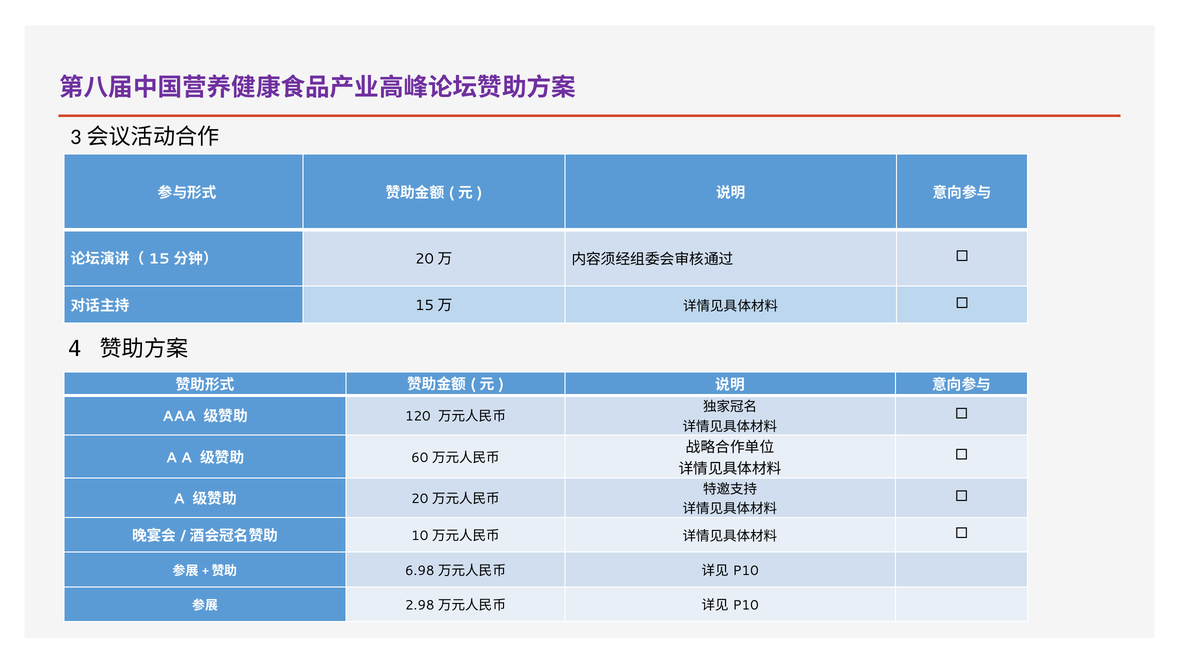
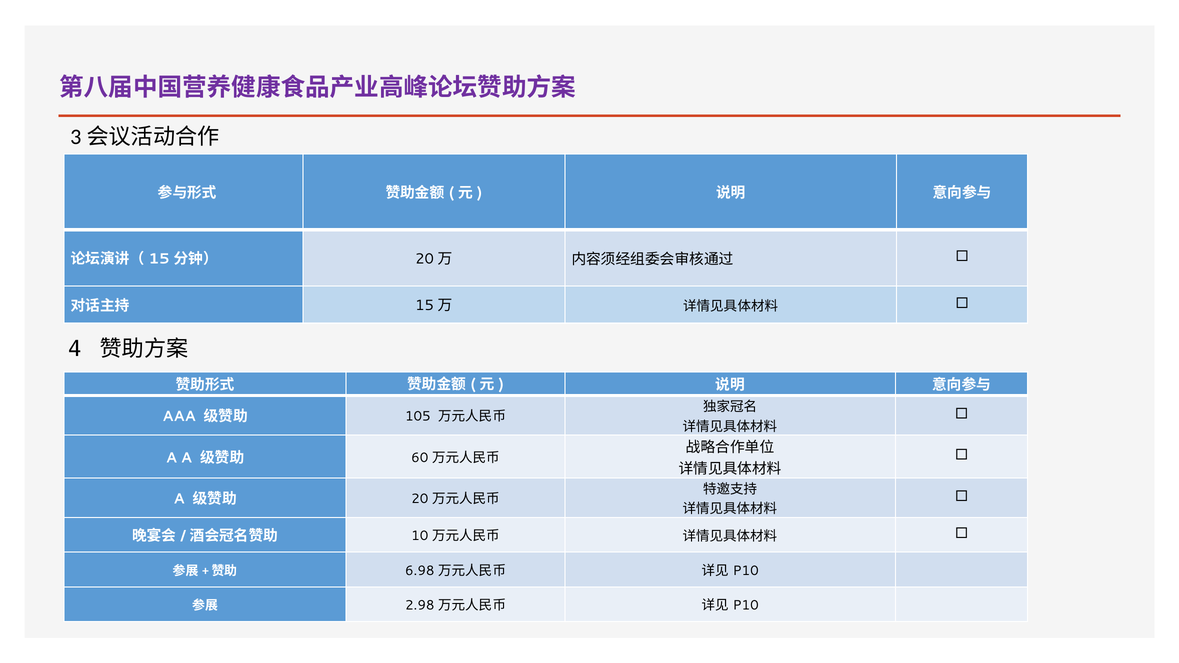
120: 120 -> 105
